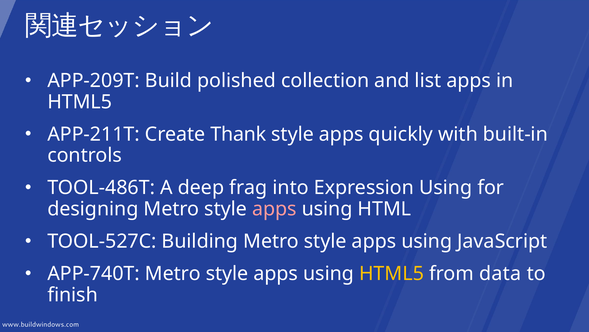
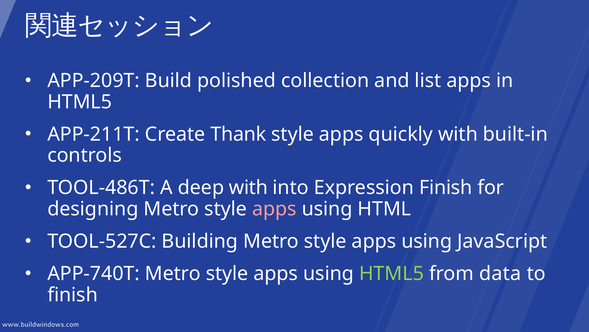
deep frag: frag -> with
Expression Using: Using -> Finish
HTML5 at (392, 273) colour: yellow -> light green
